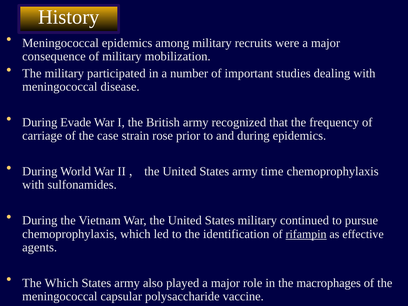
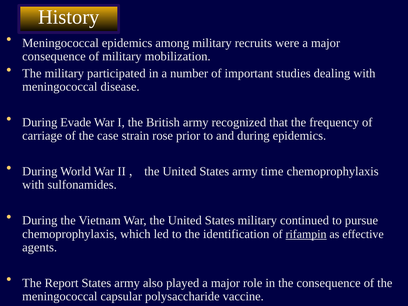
The Which: Which -> Report
the macrophages: macrophages -> consequence
